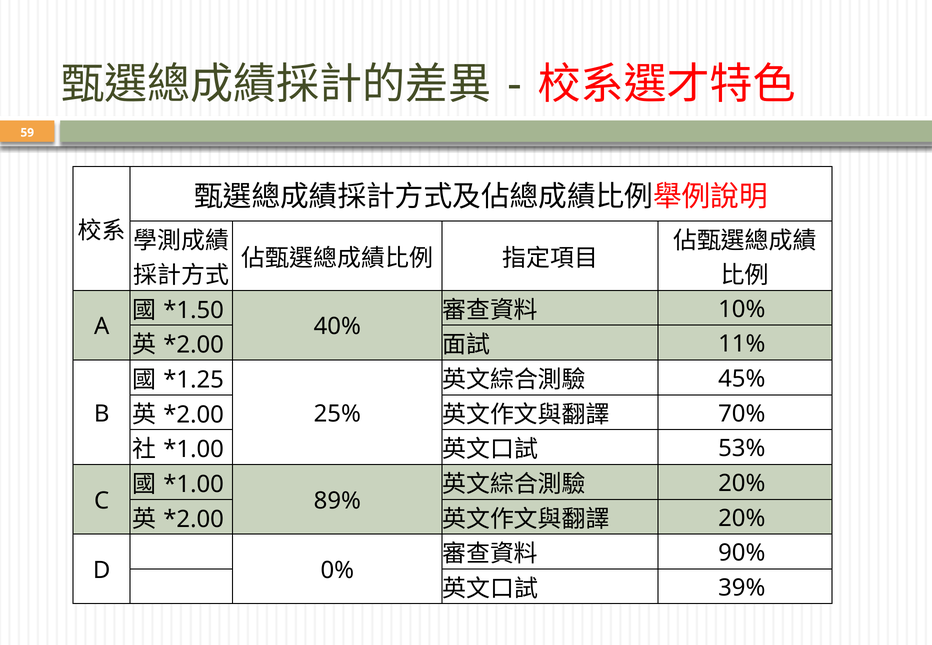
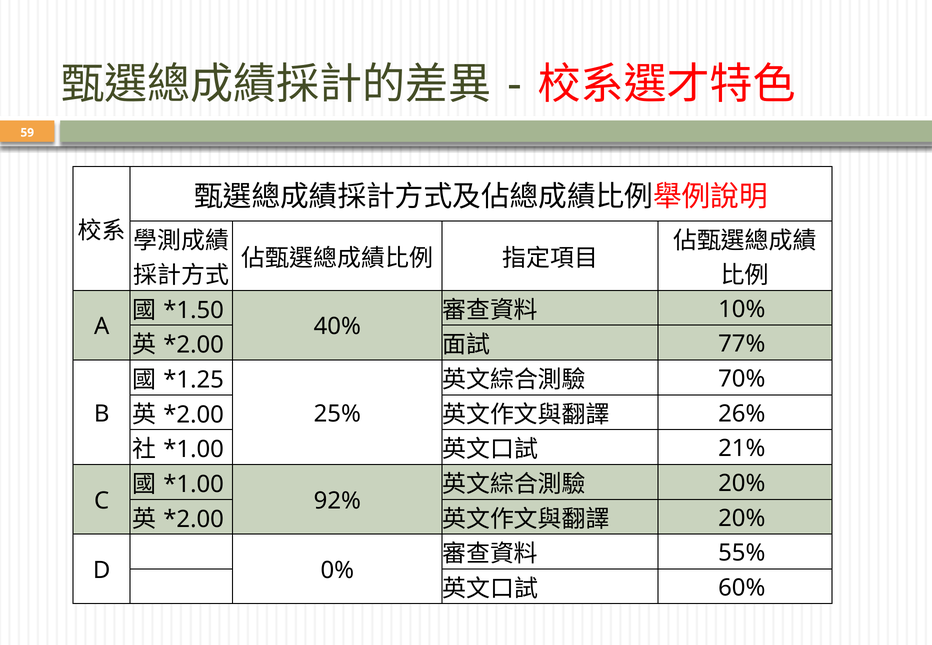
11%: 11% -> 77%
45%: 45% -> 70%
70%: 70% -> 26%
53%: 53% -> 21%
89%: 89% -> 92%
90%: 90% -> 55%
39%: 39% -> 60%
